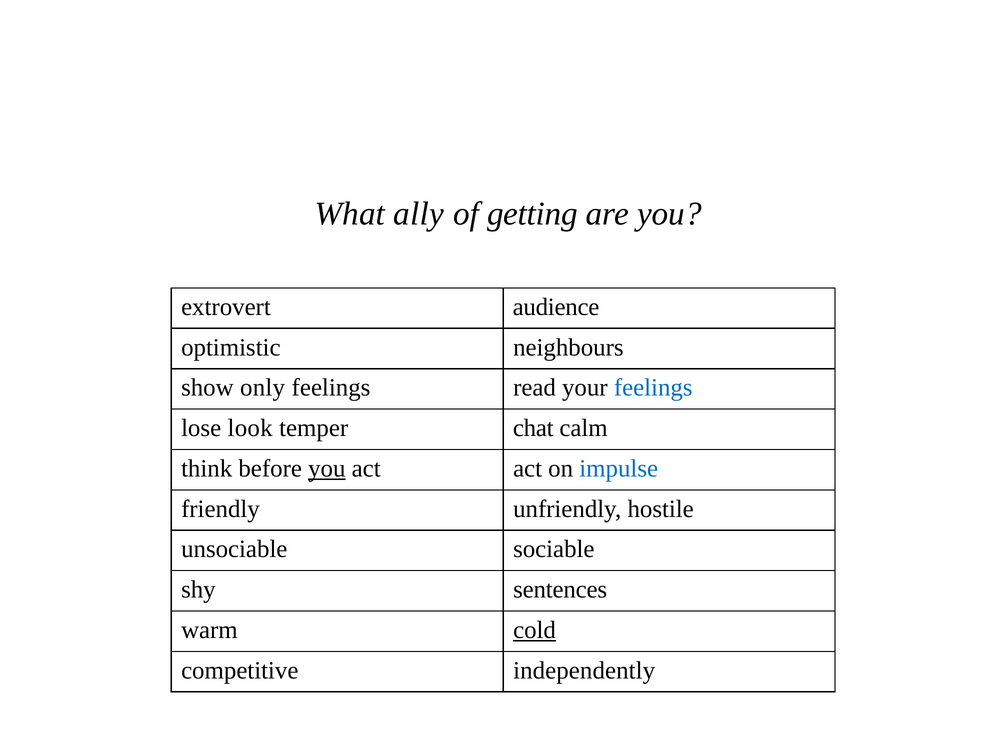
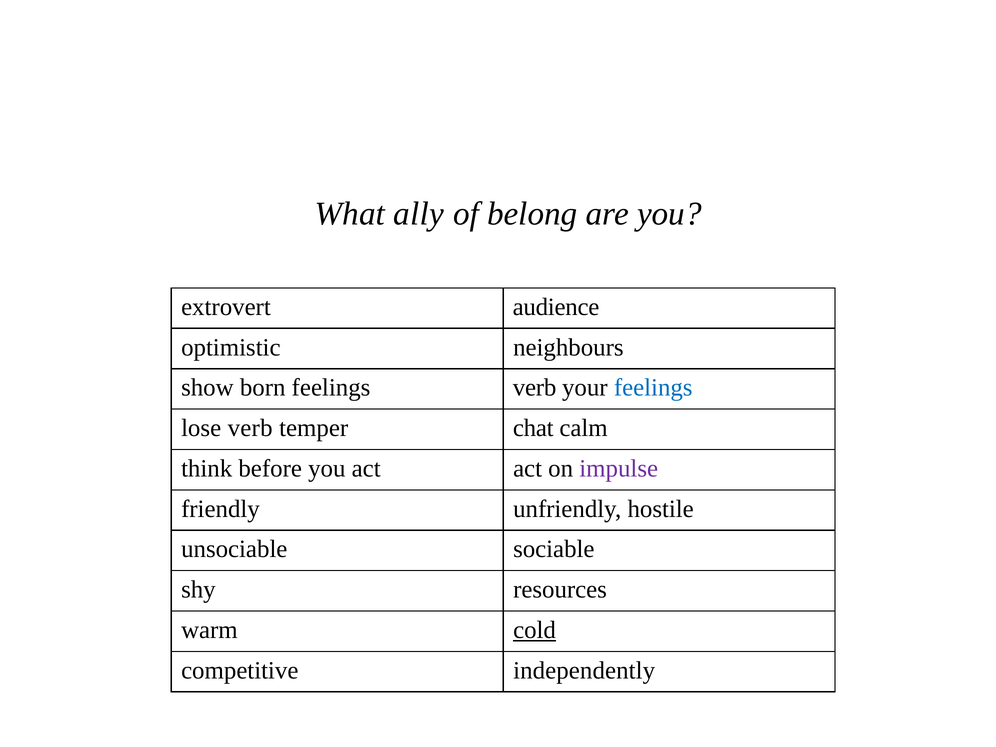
getting: getting -> belong
only: only -> born
feelings read: read -> verb
lose look: look -> verb
you at (327, 468) underline: present -> none
impulse colour: blue -> purple
sentences: sentences -> resources
